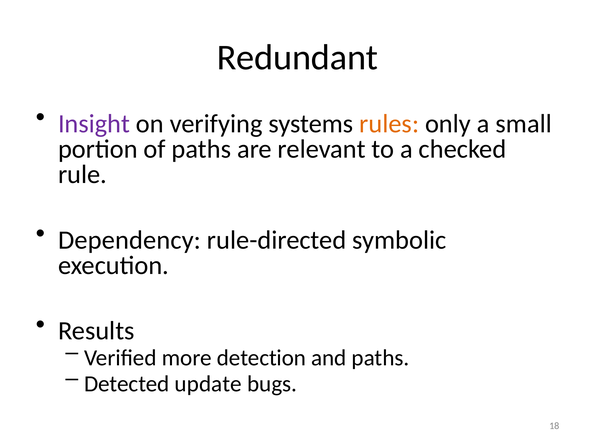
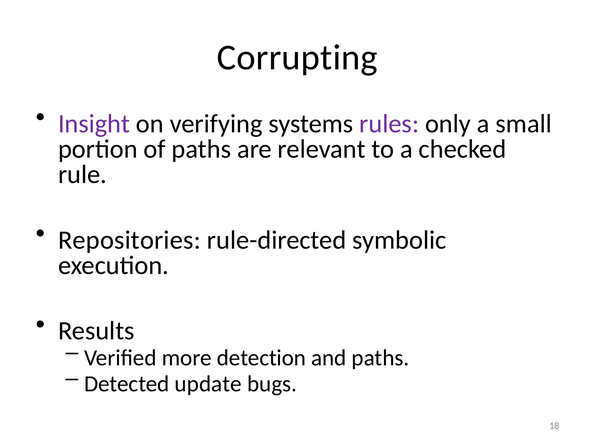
Redundant: Redundant -> Corrupting
rules colour: orange -> purple
Dependency: Dependency -> Repositories
